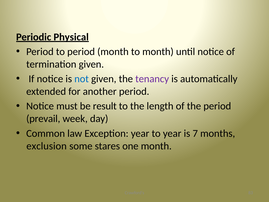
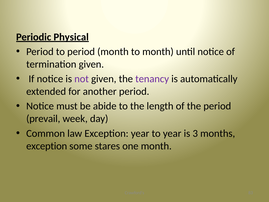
not colour: blue -> purple
result: result -> abide
7: 7 -> 3
exclusion at (47, 146): exclusion -> exception
